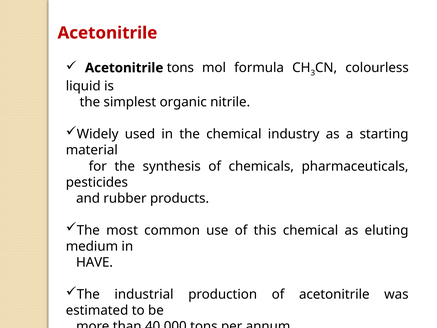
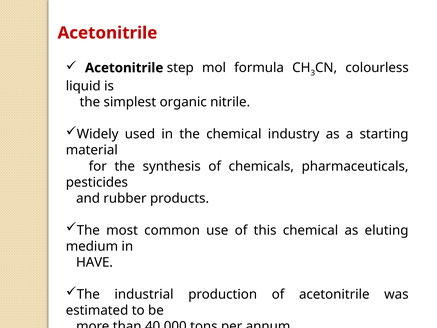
Acetonitrile tons: tons -> step
